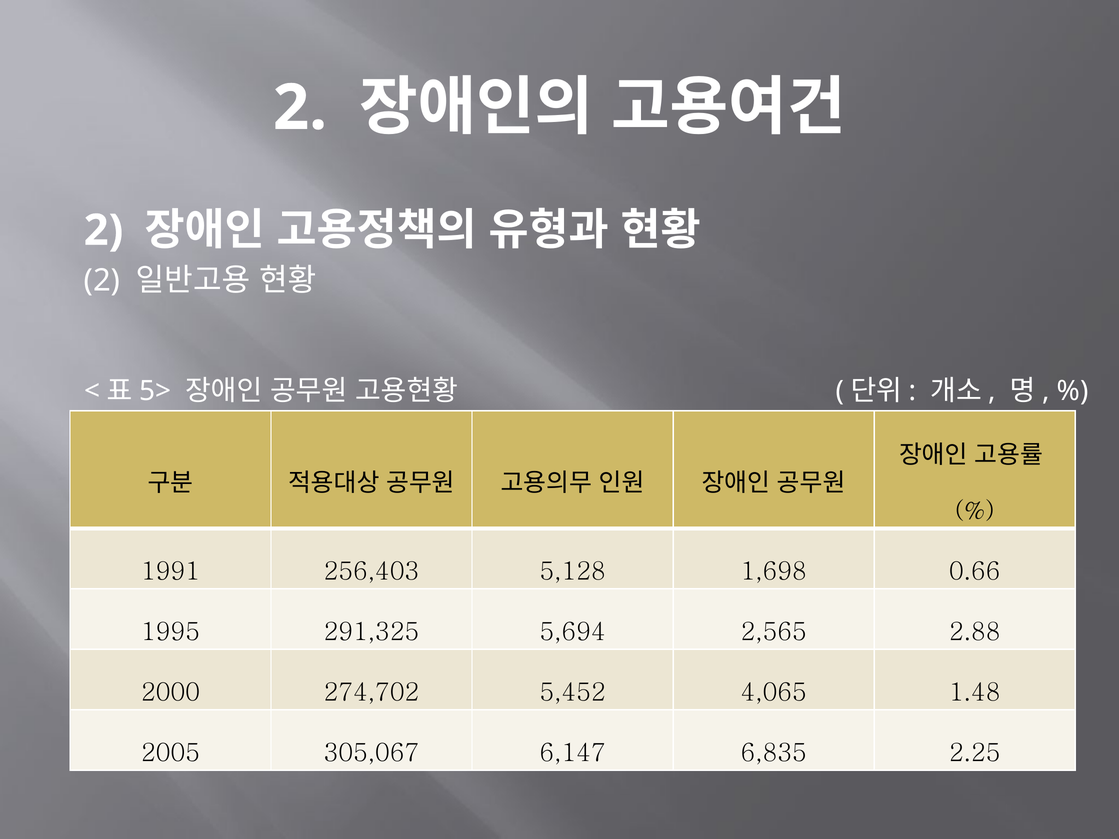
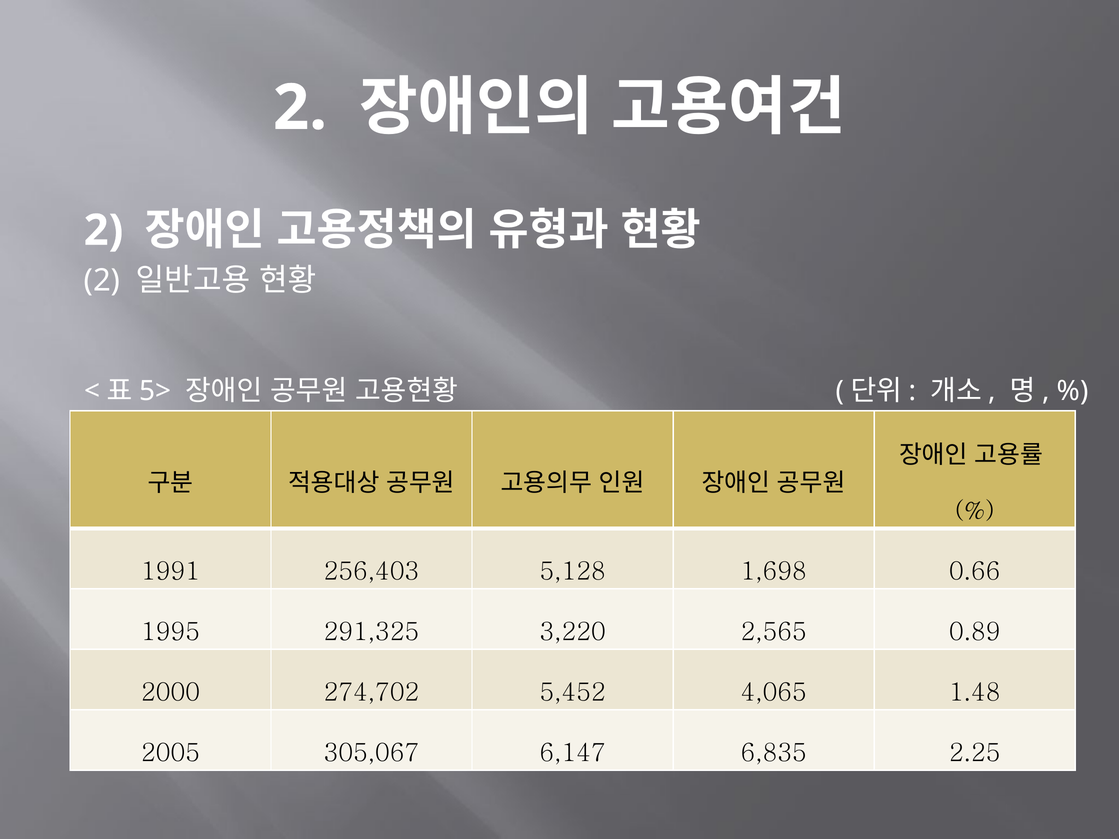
5,694: 5,694 -> 3,220
2.88: 2.88 -> 0.89
